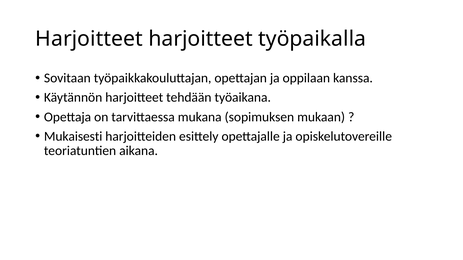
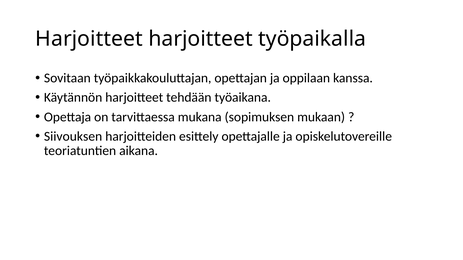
Mukaisesti: Mukaisesti -> Siivouksen
